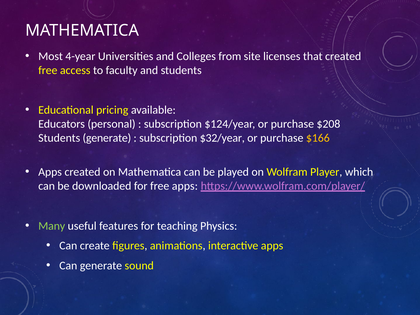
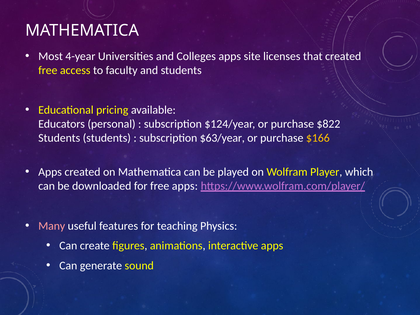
Colleges from: from -> apps
$208: $208 -> $822
Students generate: generate -> students
$32/year: $32/year -> $63/year
Many colour: light green -> pink
